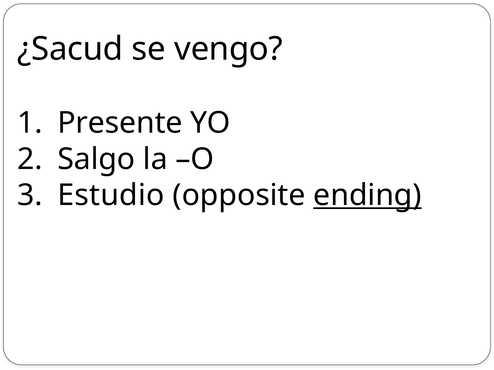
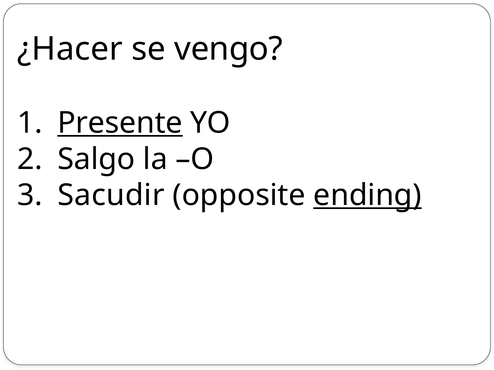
¿Sacud: ¿Sacud -> ¿Hacer
Presente underline: none -> present
Estudio: Estudio -> Sacudir
